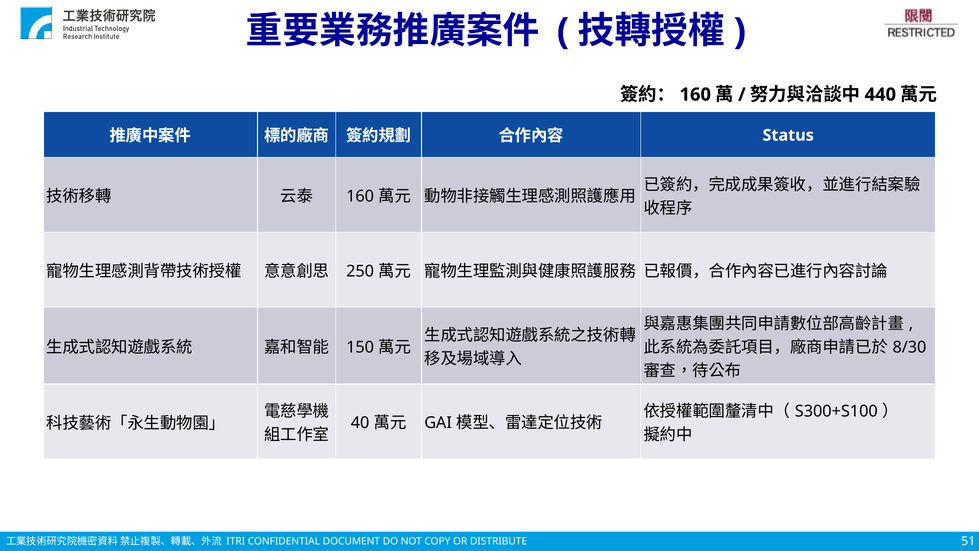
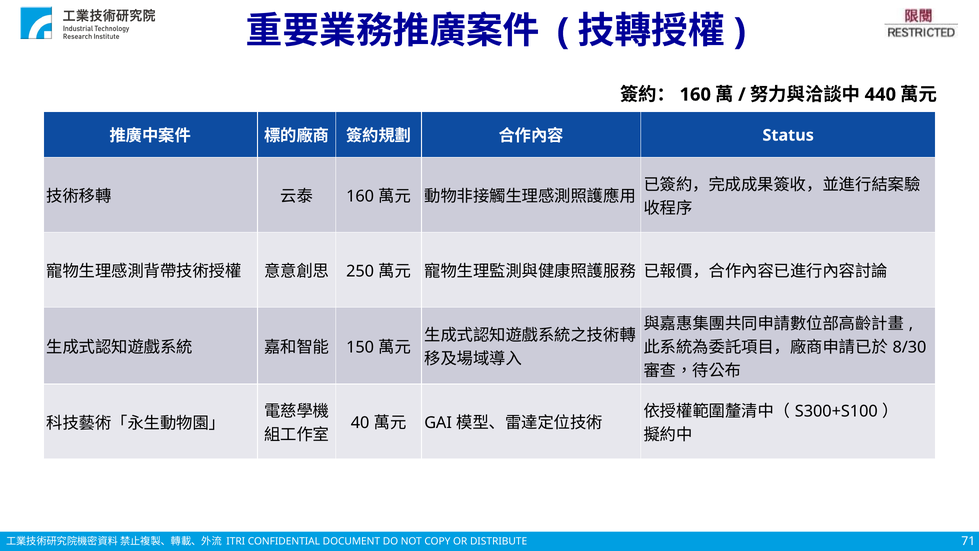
51: 51 -> 71
